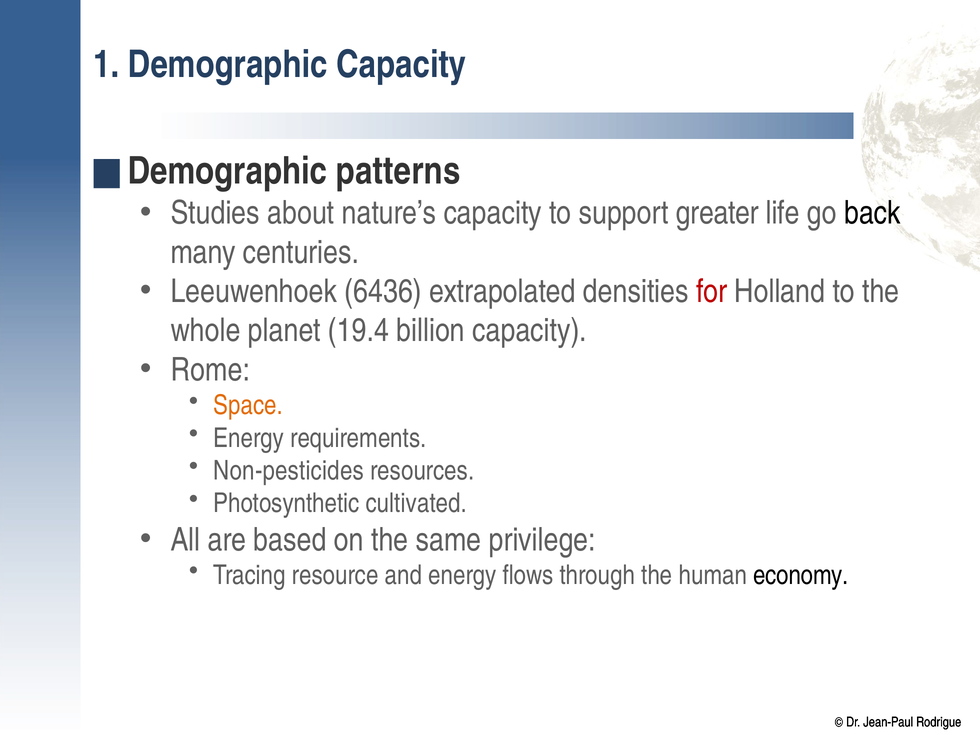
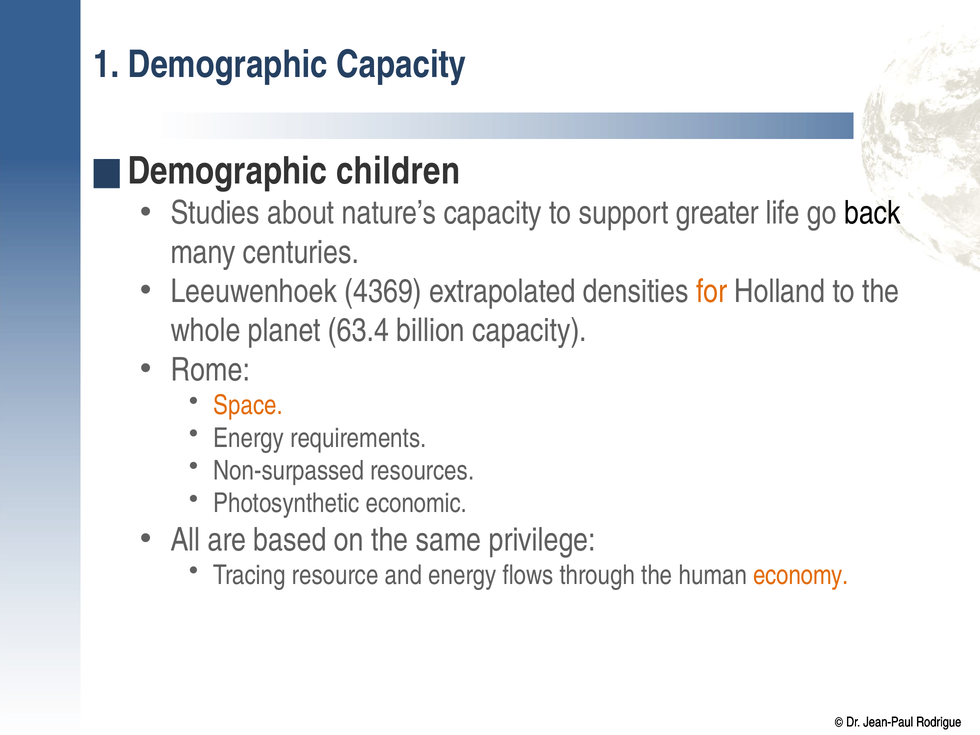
patterns: patterns -> children
6436: 6436 -> 4369
for colour: red -> orange
19.4: 19.4 -> 63.4
Non-pesticides: Non-pesticides -> Non-surpassed
cultivated: cultivated -> economic
economy colour: black -> orange
